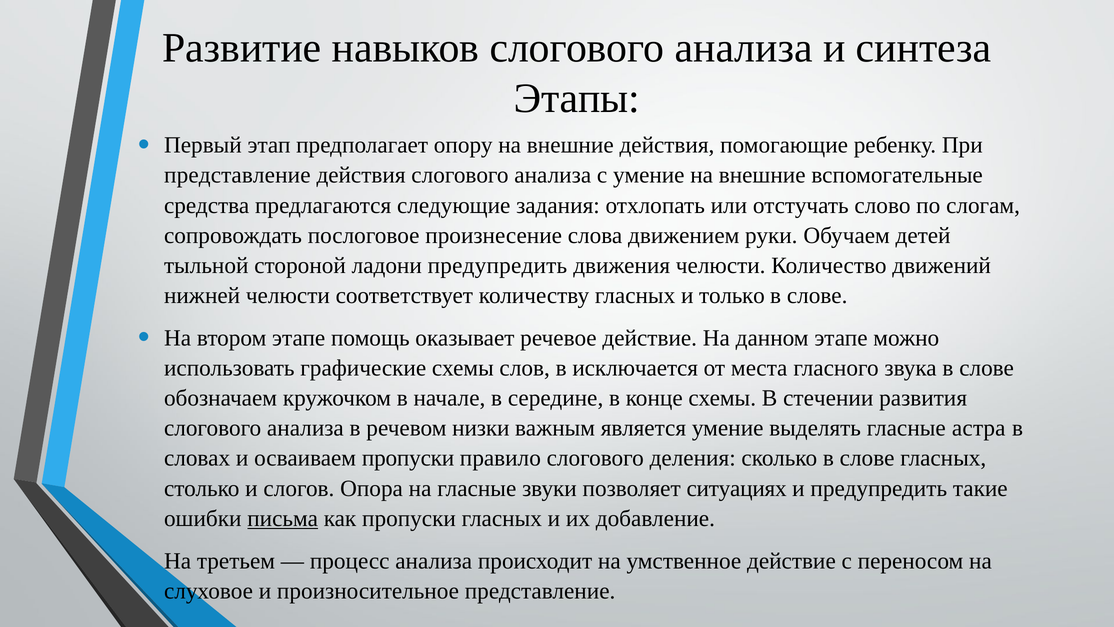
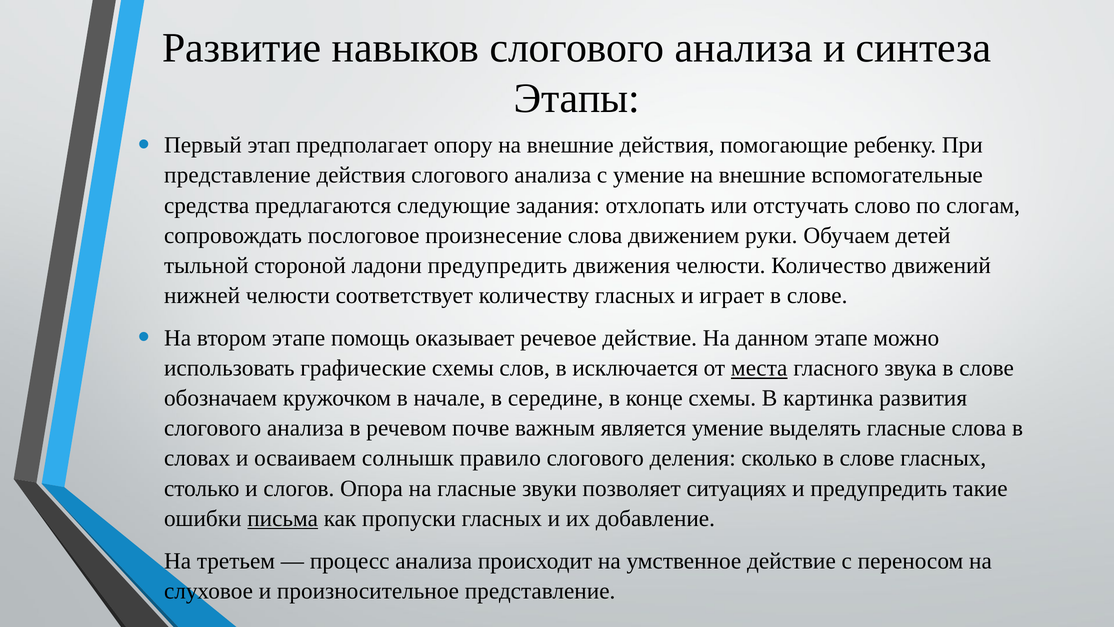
только: только -> играет
места underline: none -> present
стечении: стечении -> картинка
низки: низки -> почве
гласные астра: астра -> слова
осваиваем пропуски: пропуски -> солнышк
